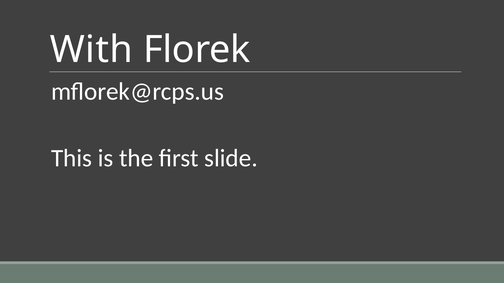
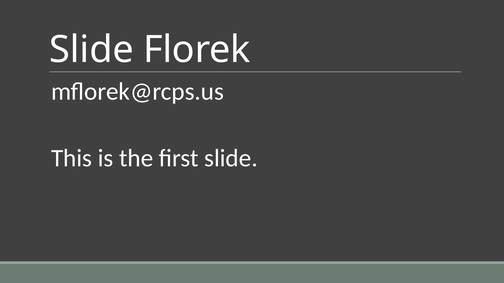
With at (91, 50): With -> Slide
